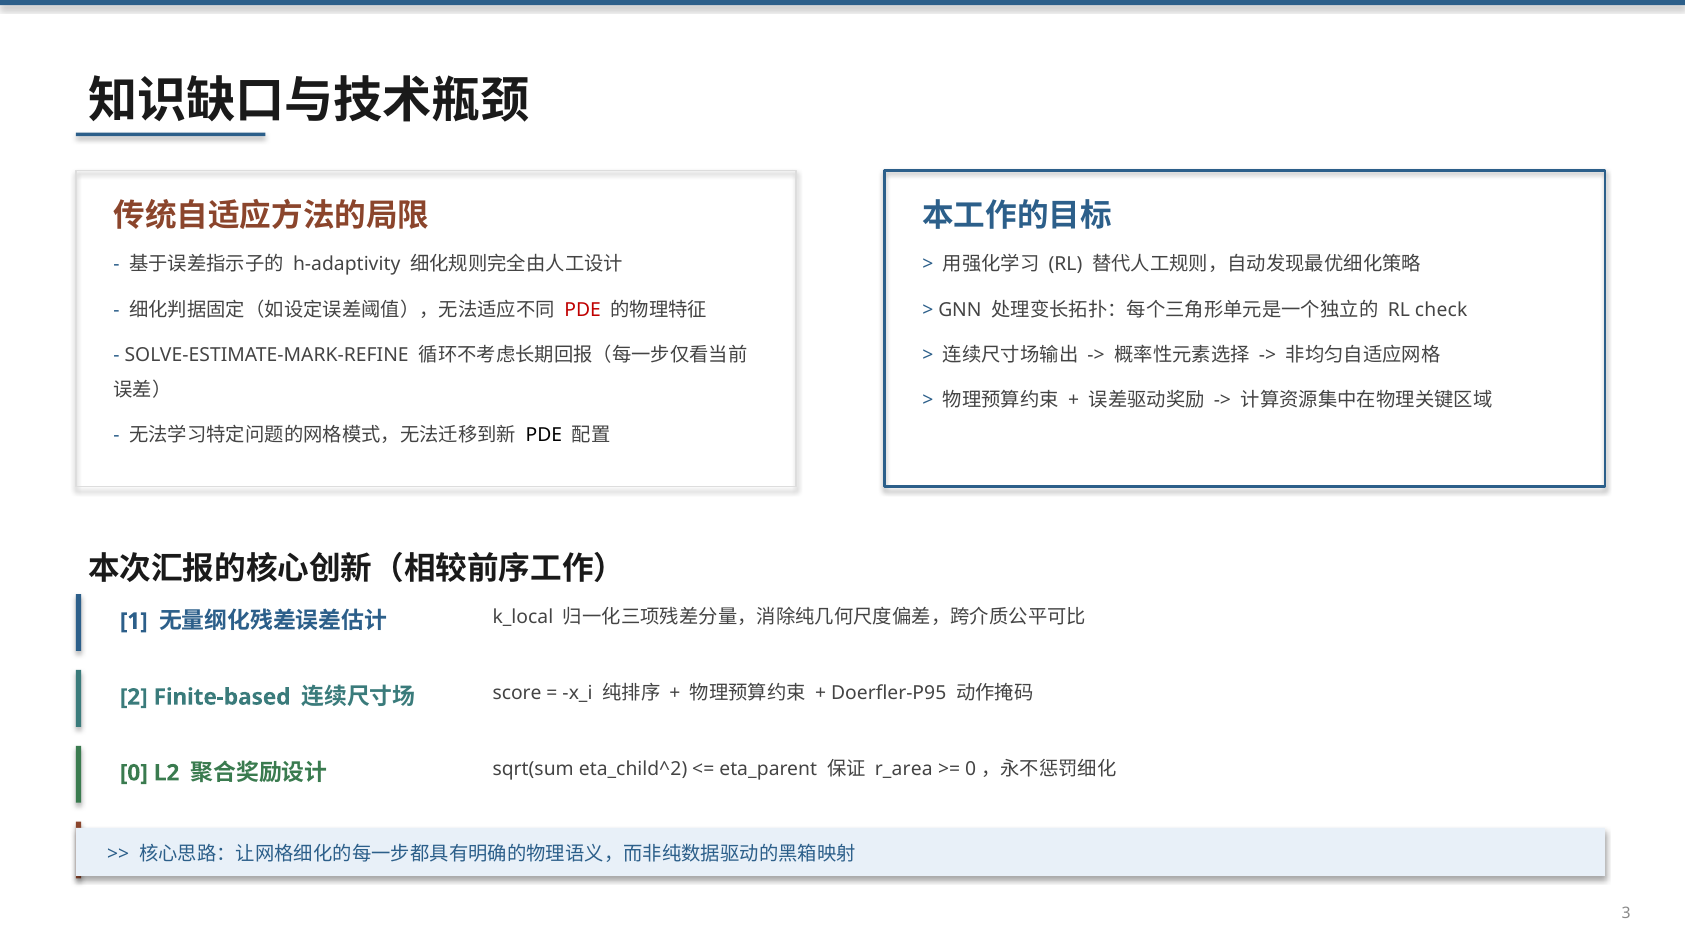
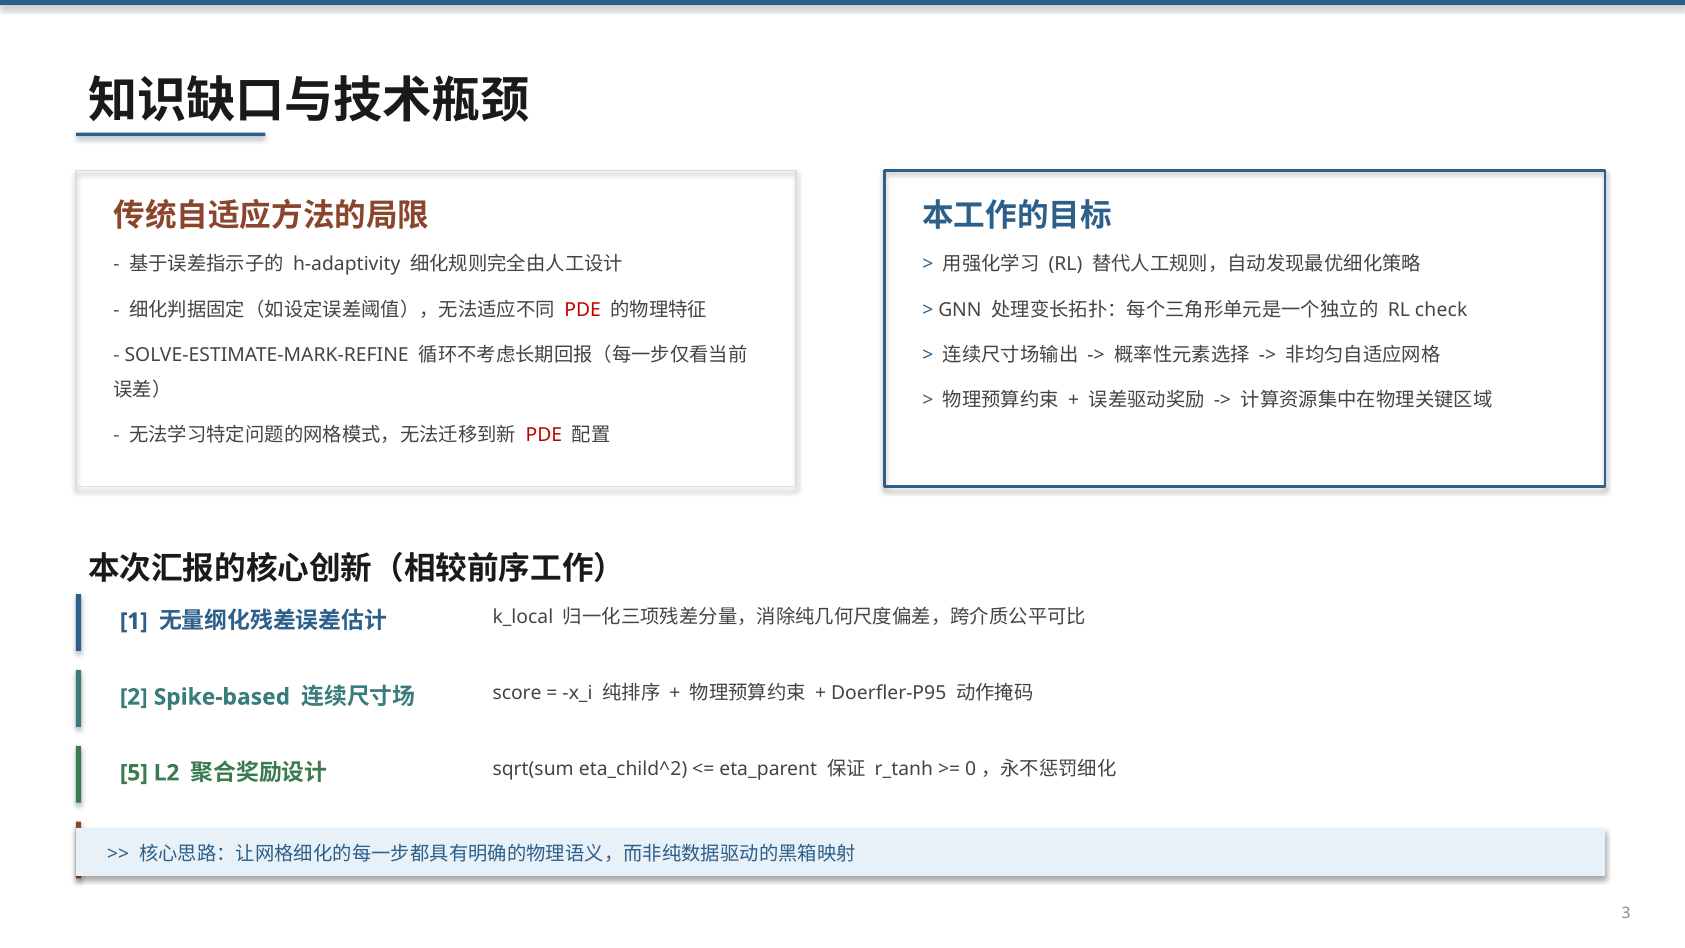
PDE at (544, 435) colour: black -> red
Finite-based: Finite-based -> Spike-based
0 at (134, 773): 0 -> 5
r_area: r_area -> r_tanh
